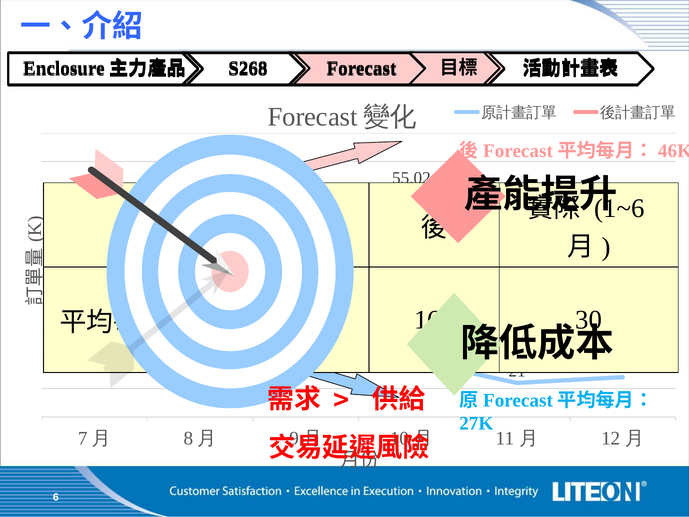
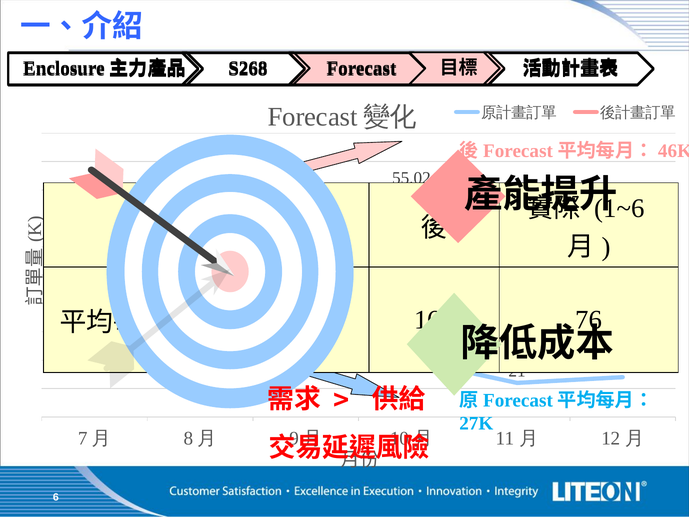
30: 30 -> 76
